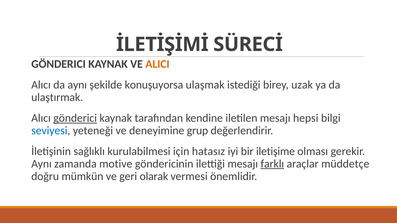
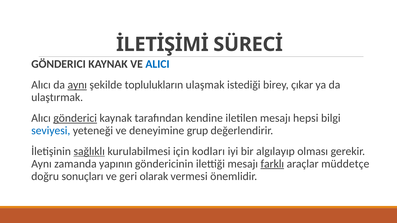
ALICI colour: orange -> blue
aynı at (77, 85) underline: none -> present
konuşuyorsa: konuşuyorsa -> toplulukların
uzak: uzak -> çıkar
sağlıklı underline: none -> present
hatasız: hatasız -> kodları
iletişime: iletişime -> algılayıp
motive: motive -> yapının
mümkün: mümkün -> sonuçları
